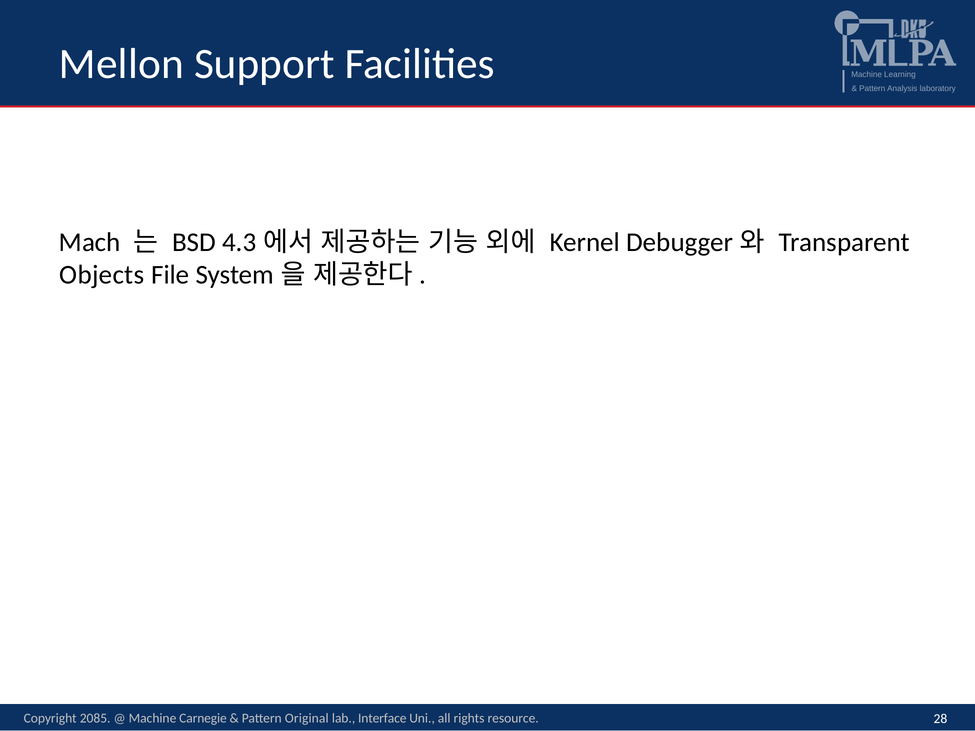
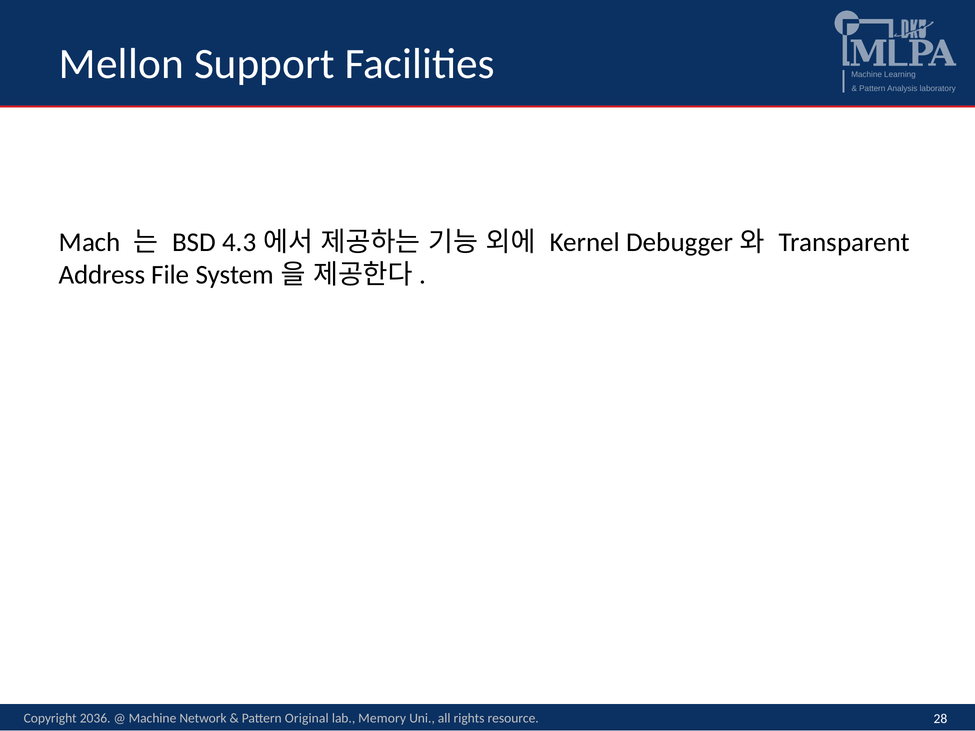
Objects: Objects -> Address
2085: 2085 -> 2036
Carnegie: Carnegie -> Network
Interface: Interface -> Memory
